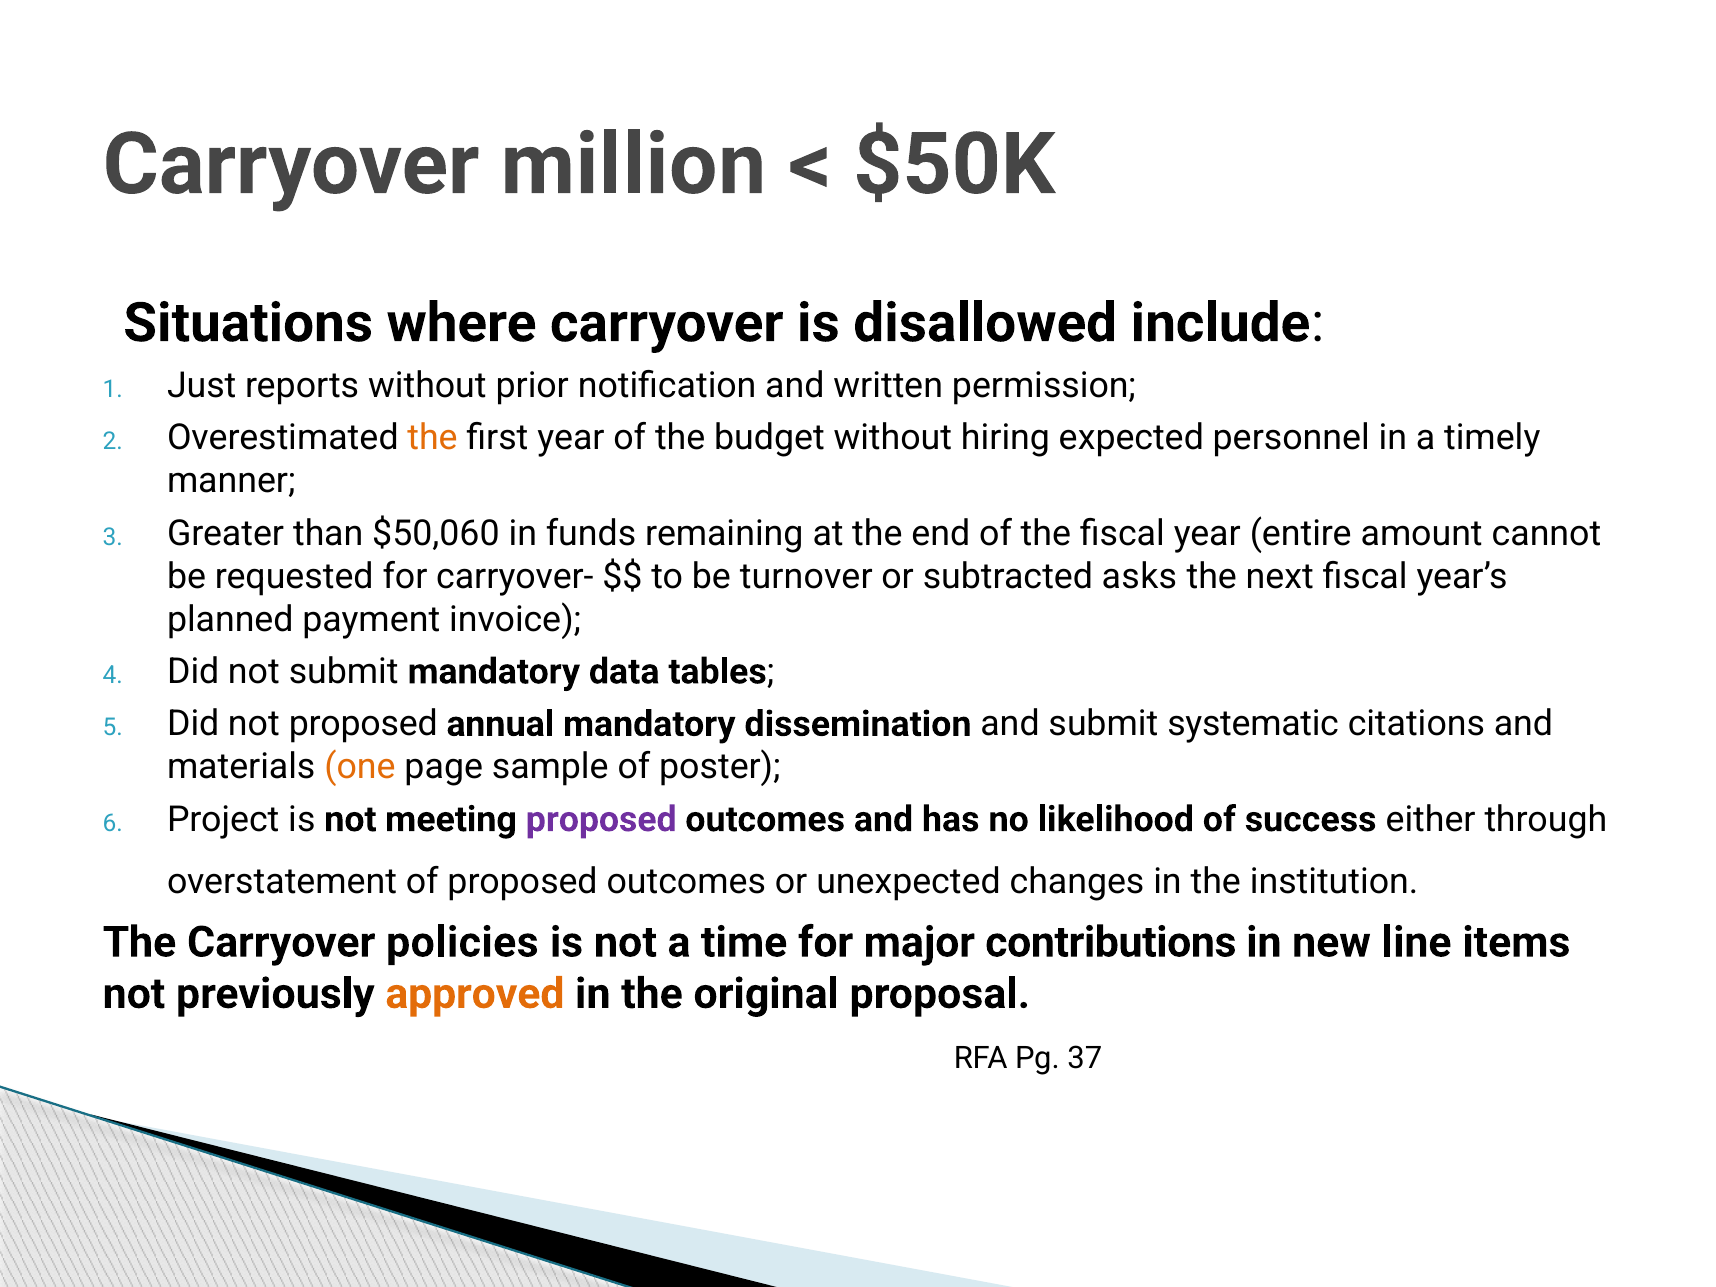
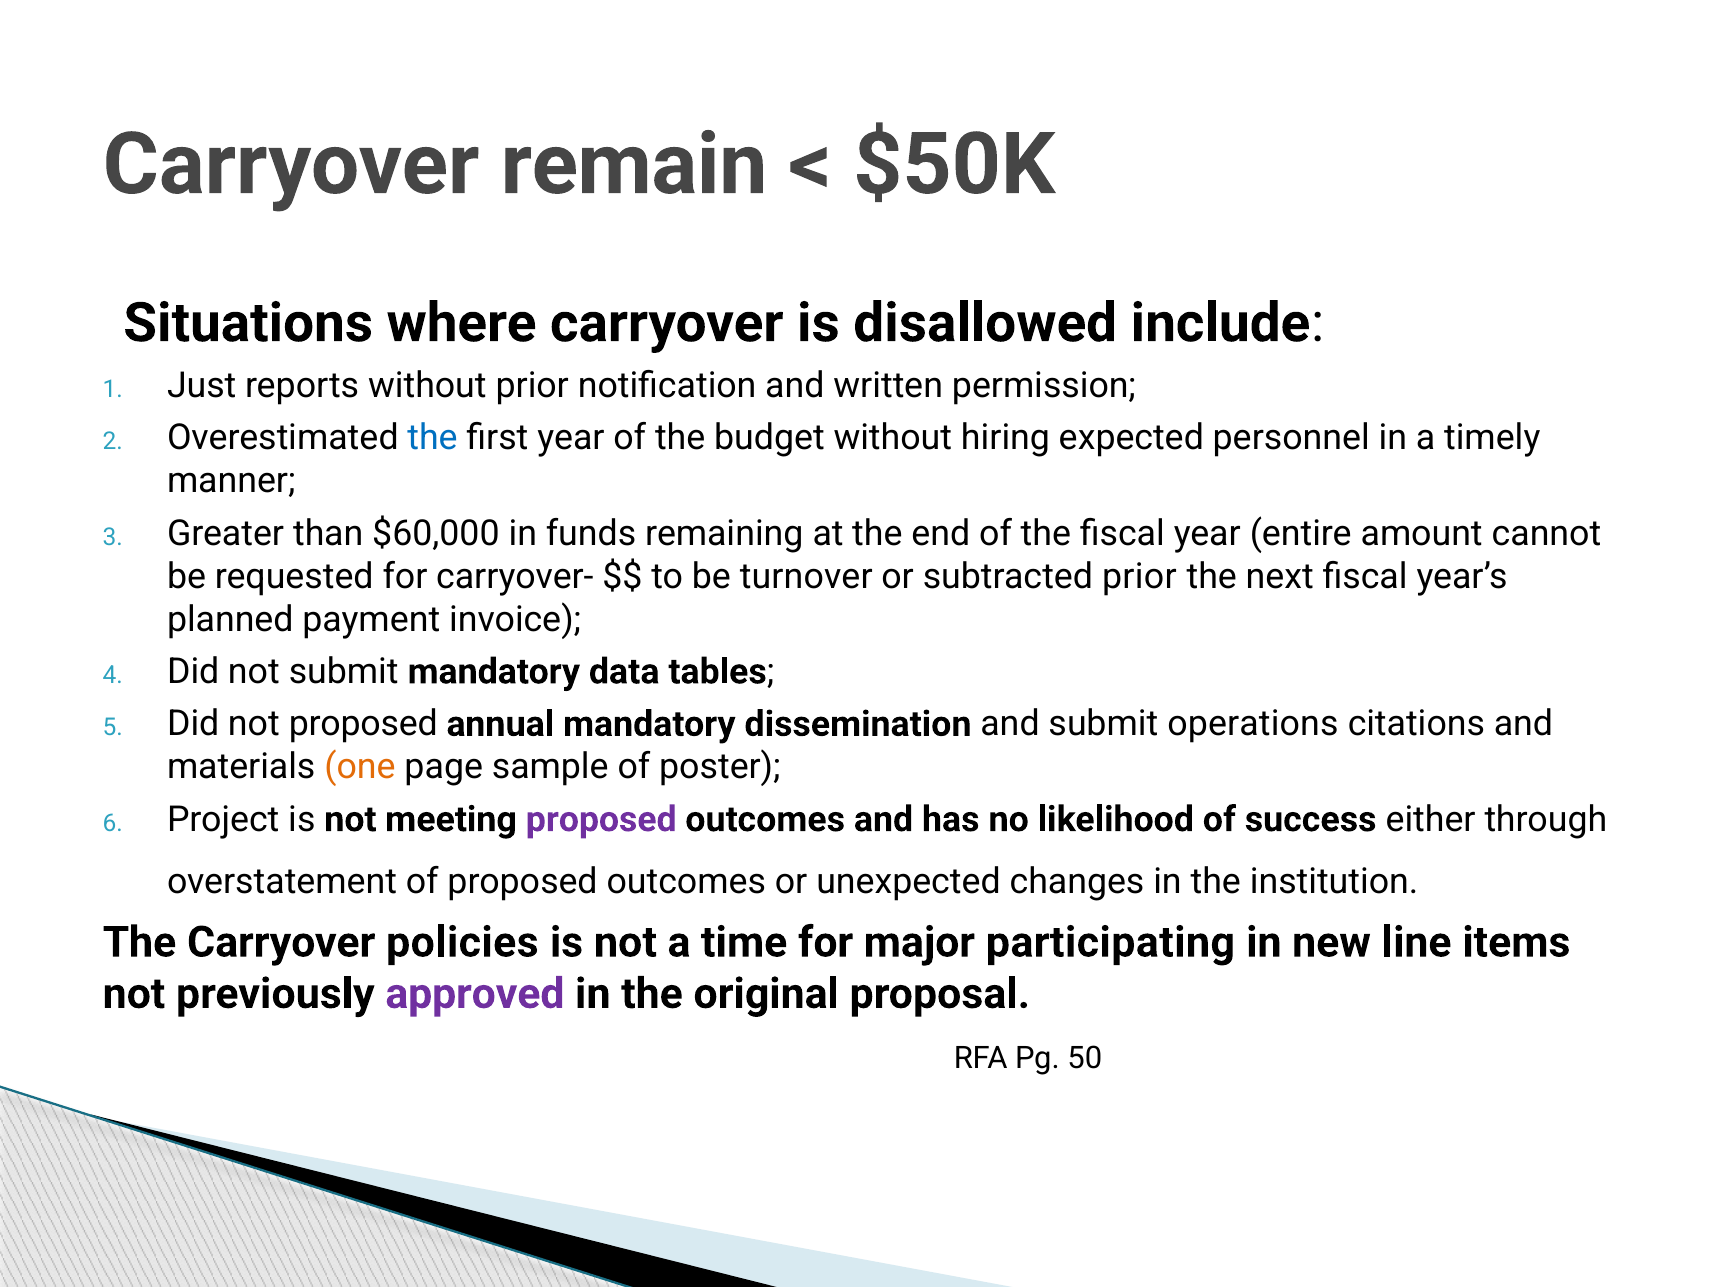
million: million -> remain
the at (433, 438) colour: orange -> blue
$50,060: $50,060 -> $60,000
subtracted asks: asks -> prior
systematic: systematic -> operations
contributions: contributions -> participating
approved colour: orange -> purple
37: 37 -> 50
